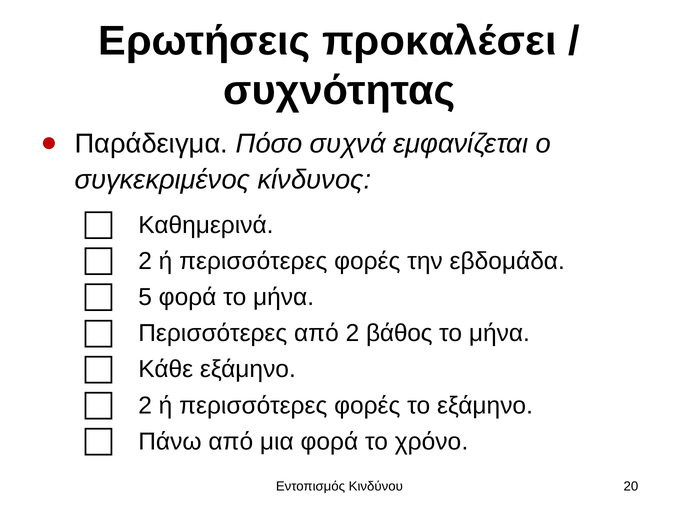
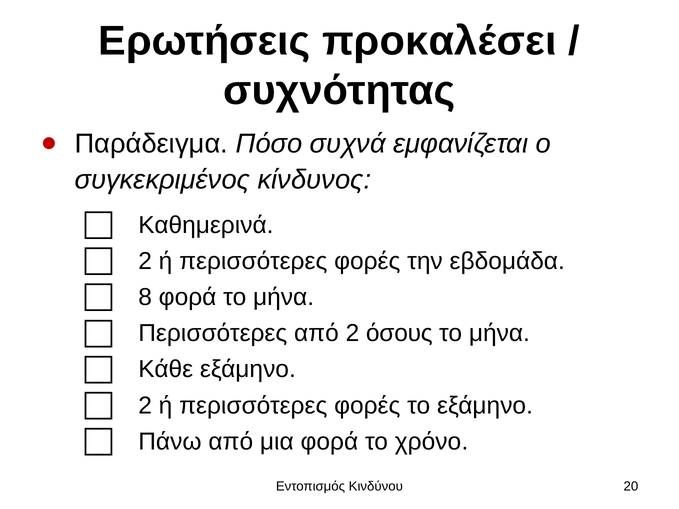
5: 5 -> 8
βάθος: βάθος -> όσους
